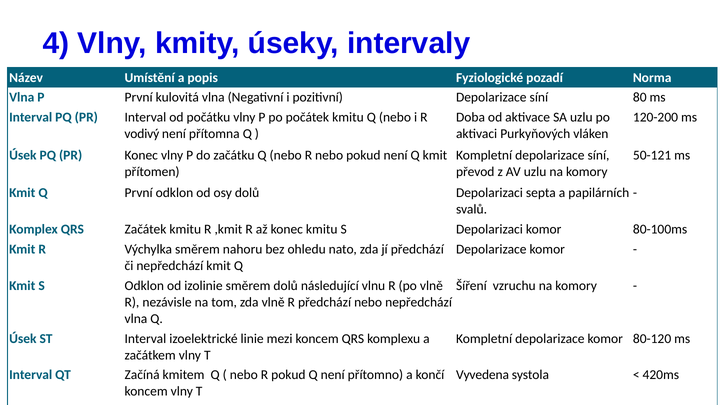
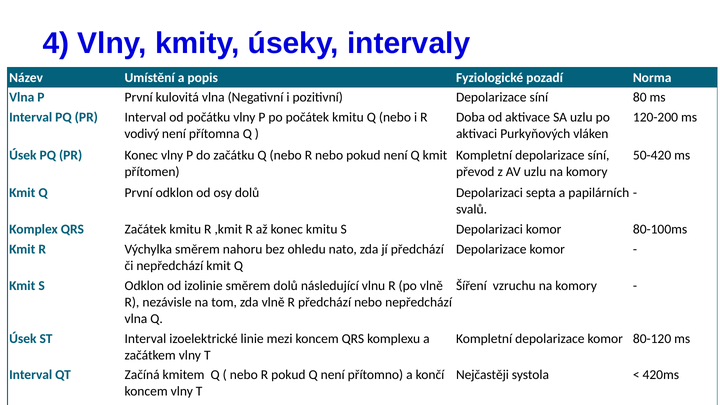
50-121: 50-121 -> 50-420
Vyvedena: Vyvedena -> Nejčastěji
